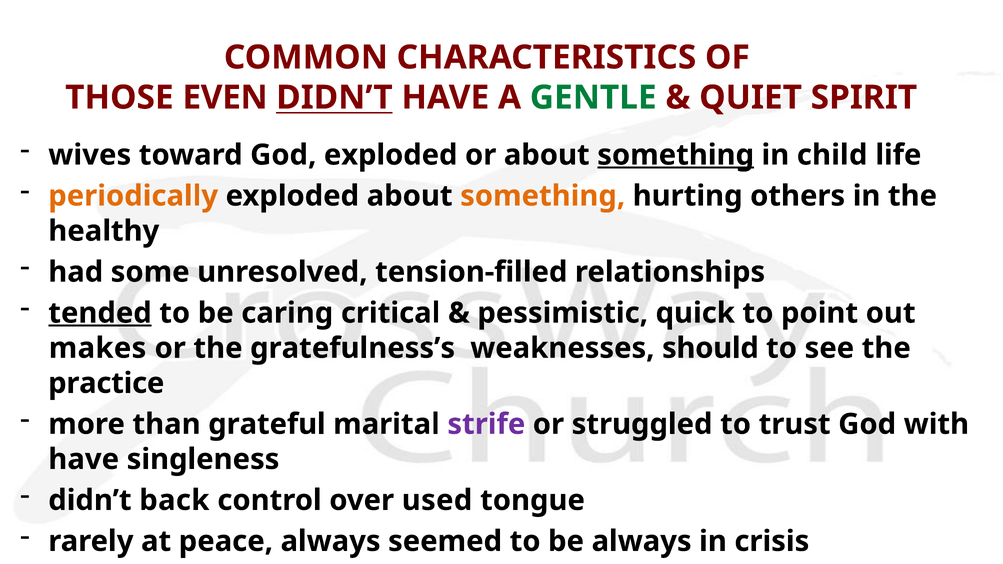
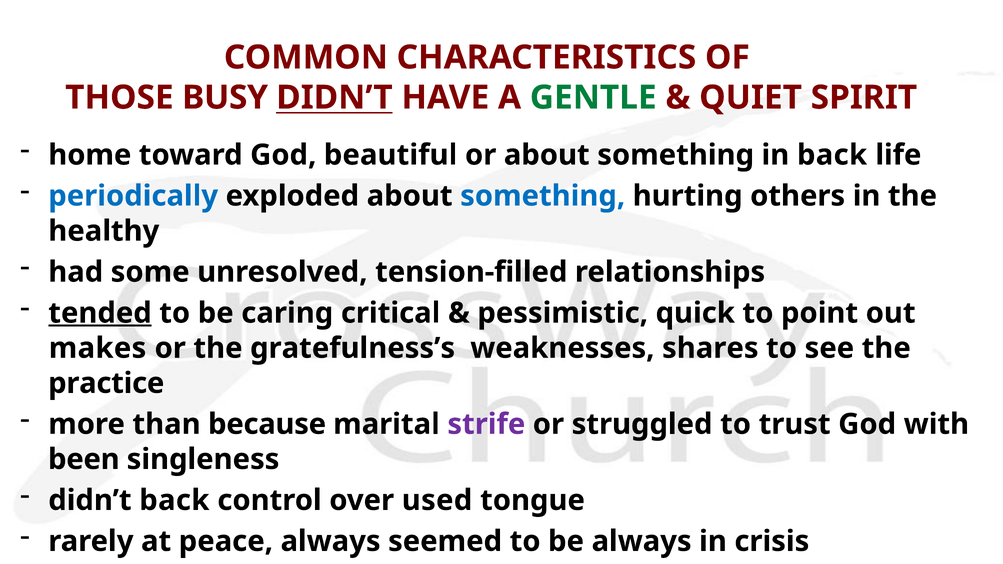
EVEN: EVEN -> BUSY
wives: wives -> home
God exploded: exploded -> beautiful
something at (676, 155) underline: present -> none
in child: child -> back
periodically colour: orange -> blue
something at (543, 196) colour: orange -> blue
should: should -> shares
grateful: grateful -> because
have at (84, 459): have -> been
